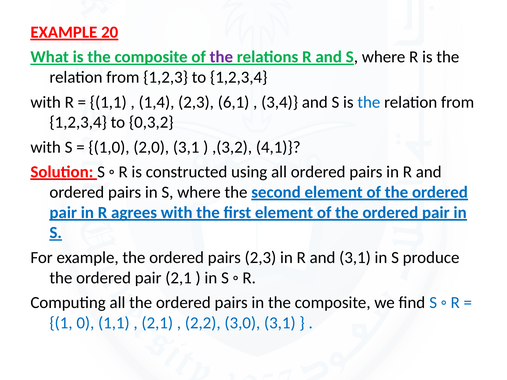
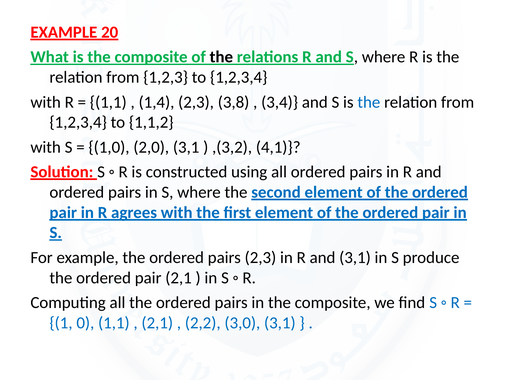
the at (221, 57) colour: purple -> black
6,1: 6,1 -> 3,8
0,3,2: 0,3,2 -> 1,1,2
